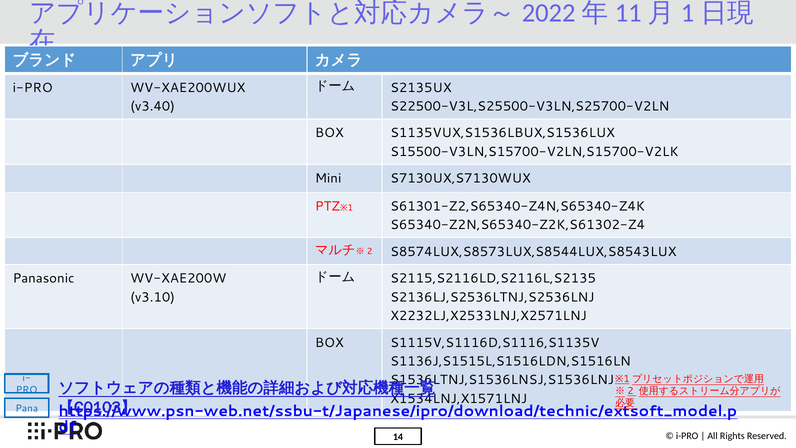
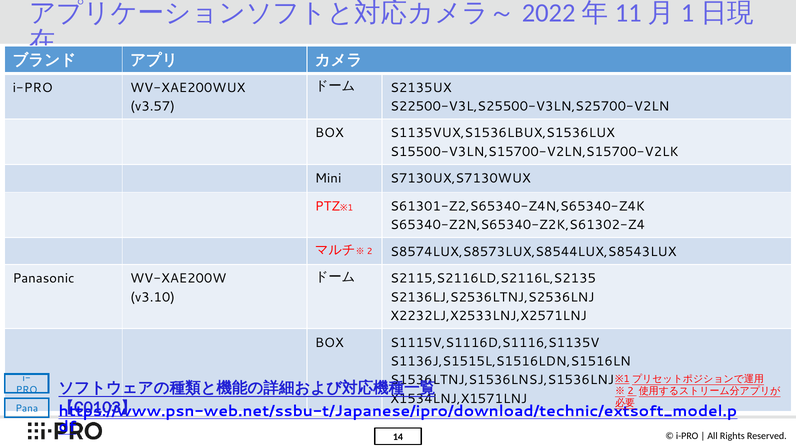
v3.40: v3.40 -> v3.57
